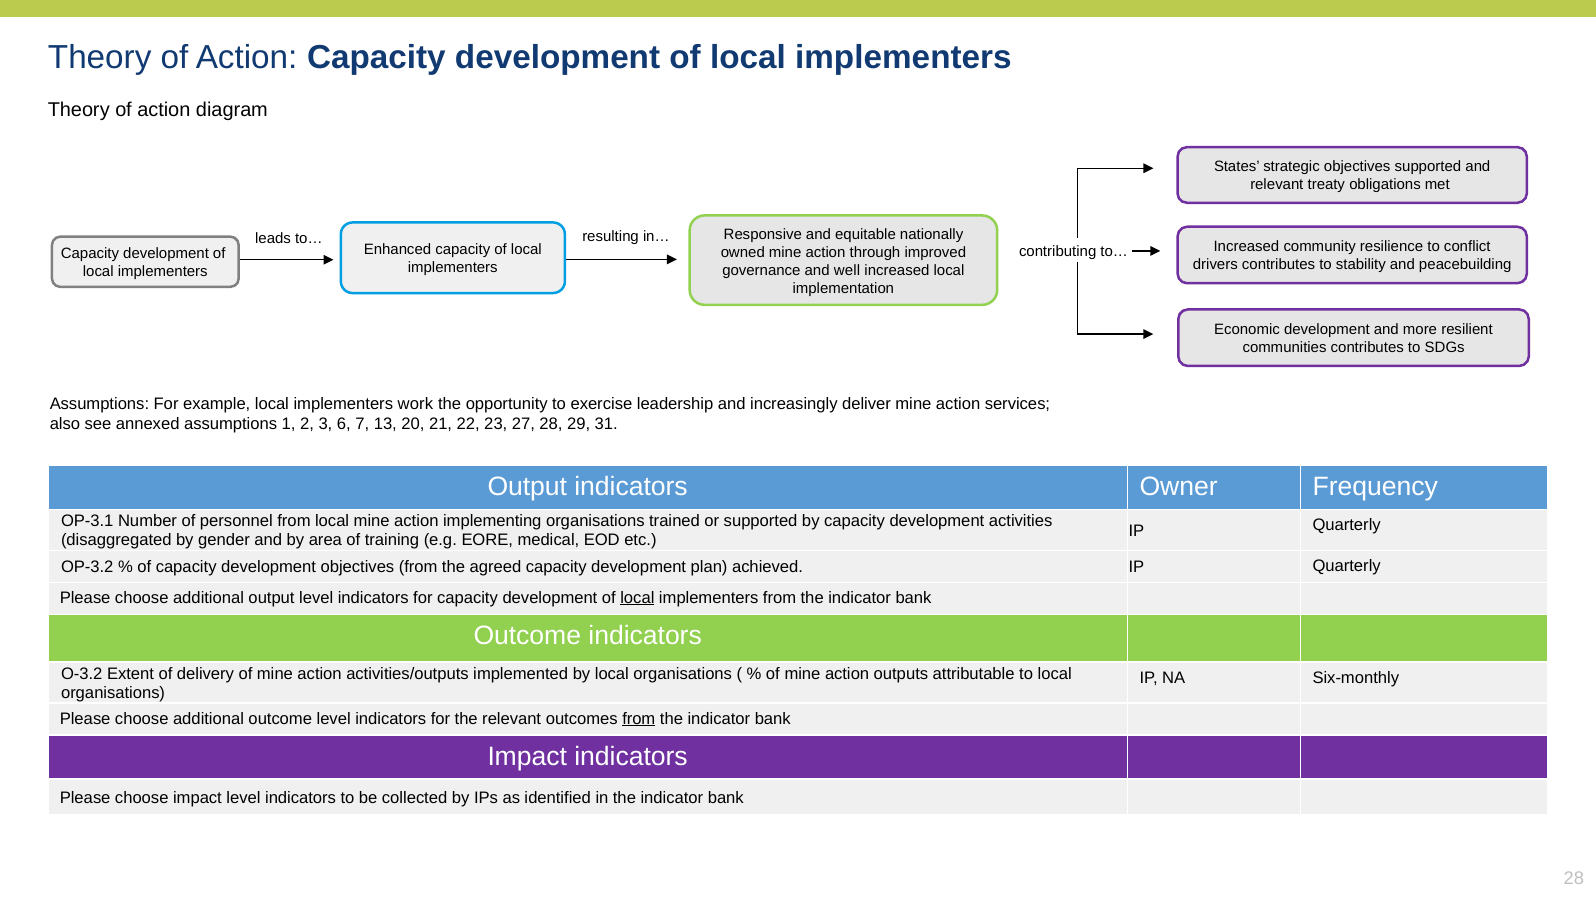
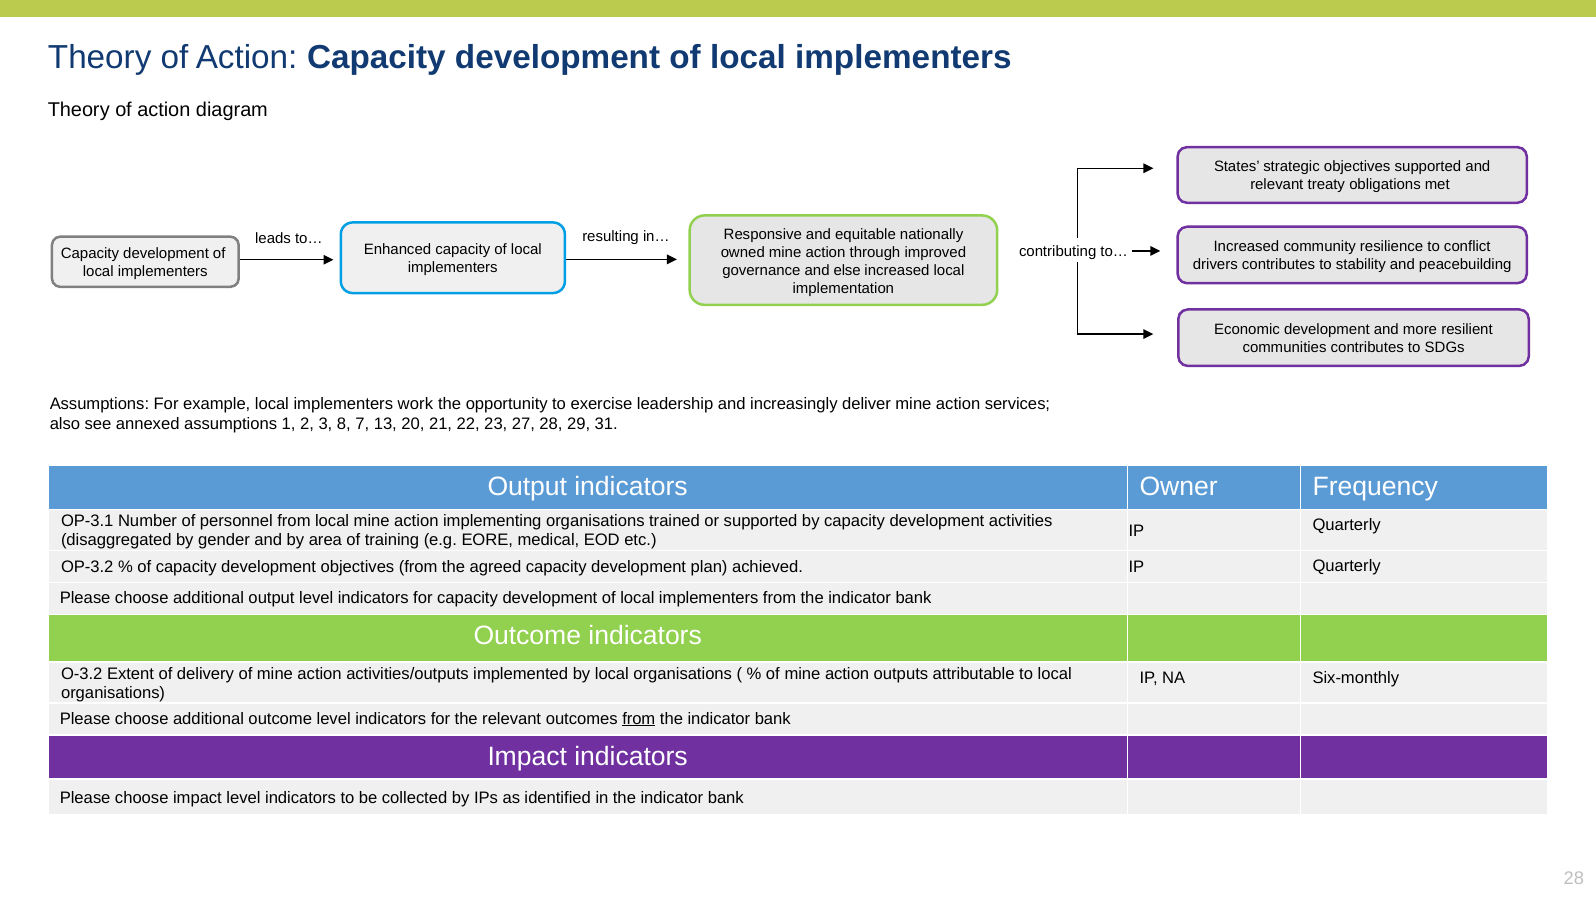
well: well -> else
6: 6 -> 8
local at (637, 598) underline: present -> none
